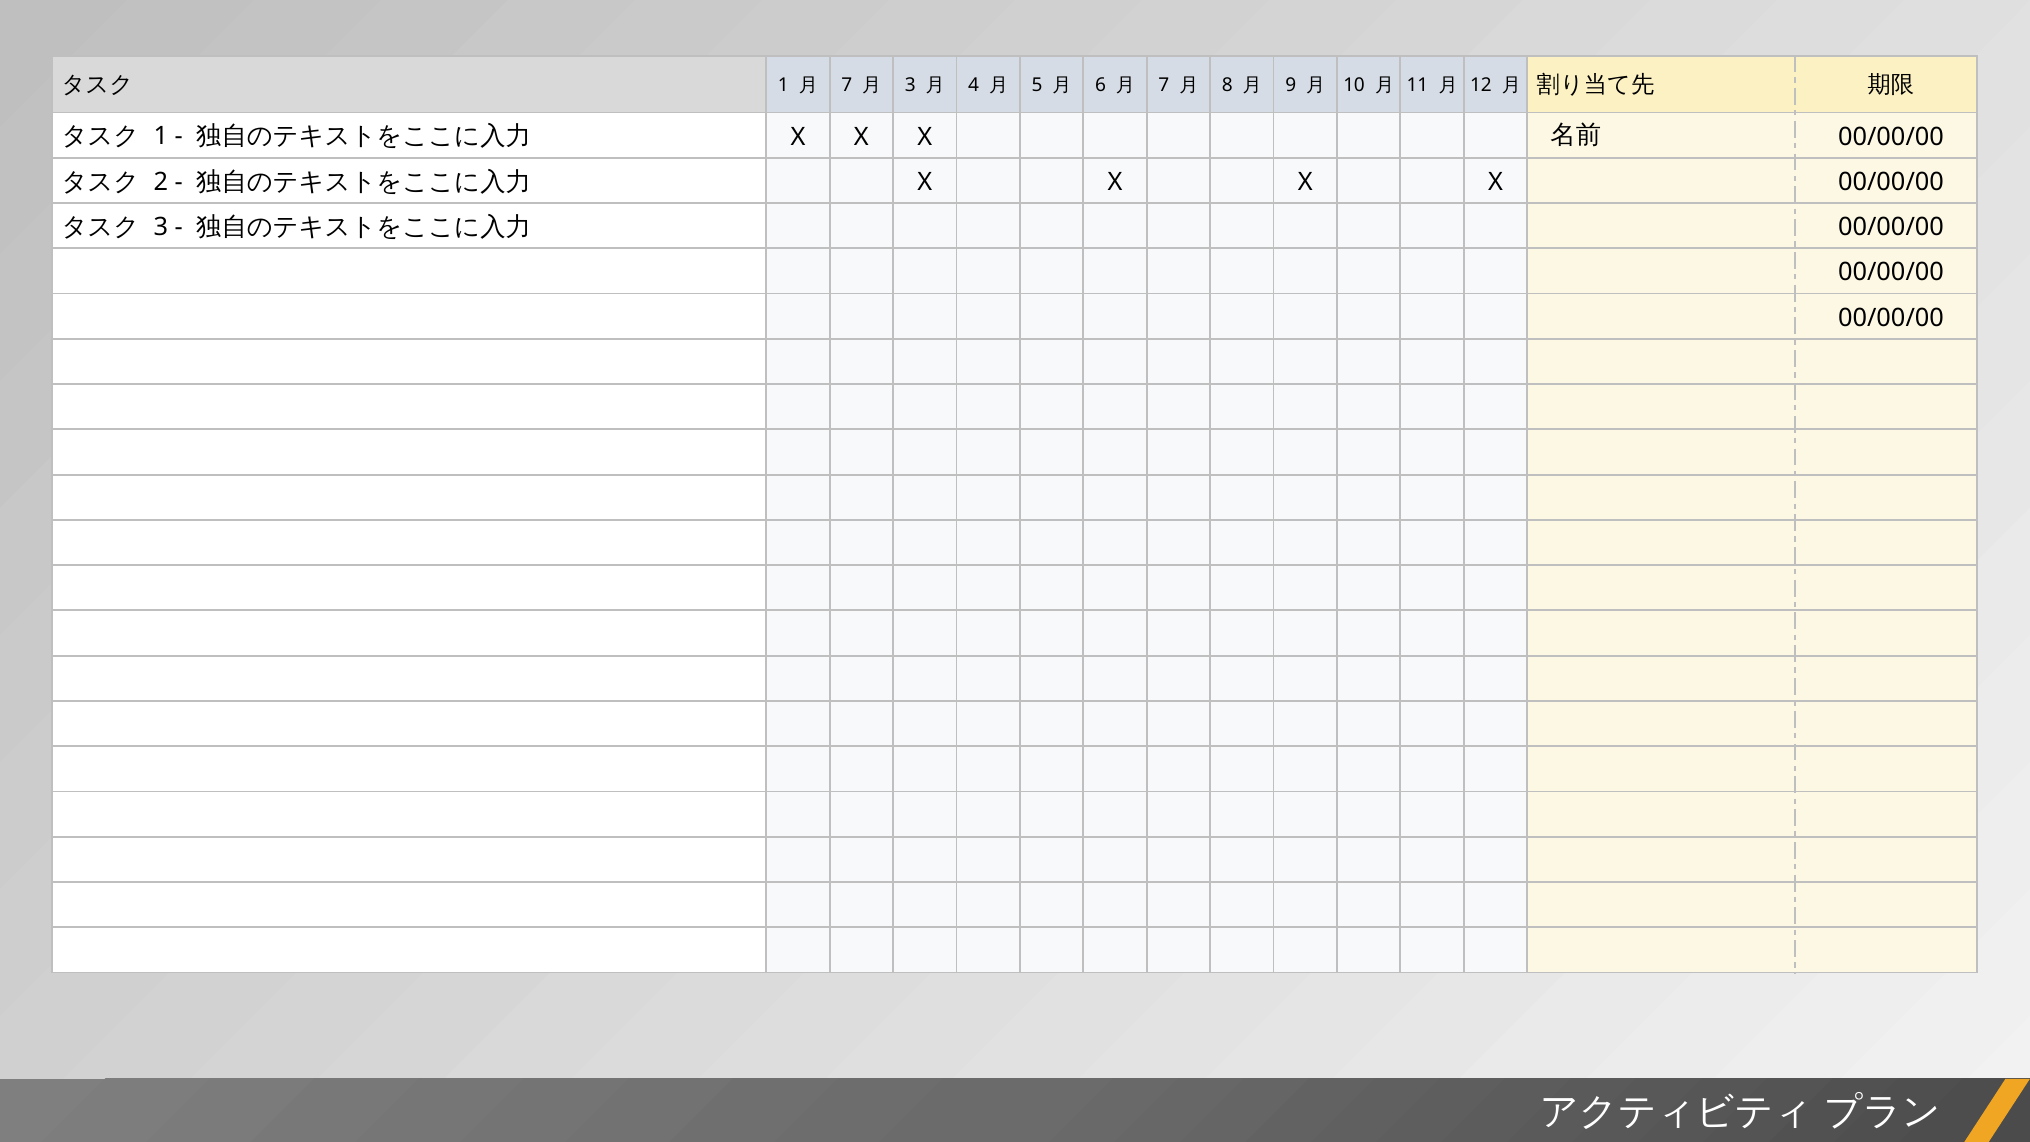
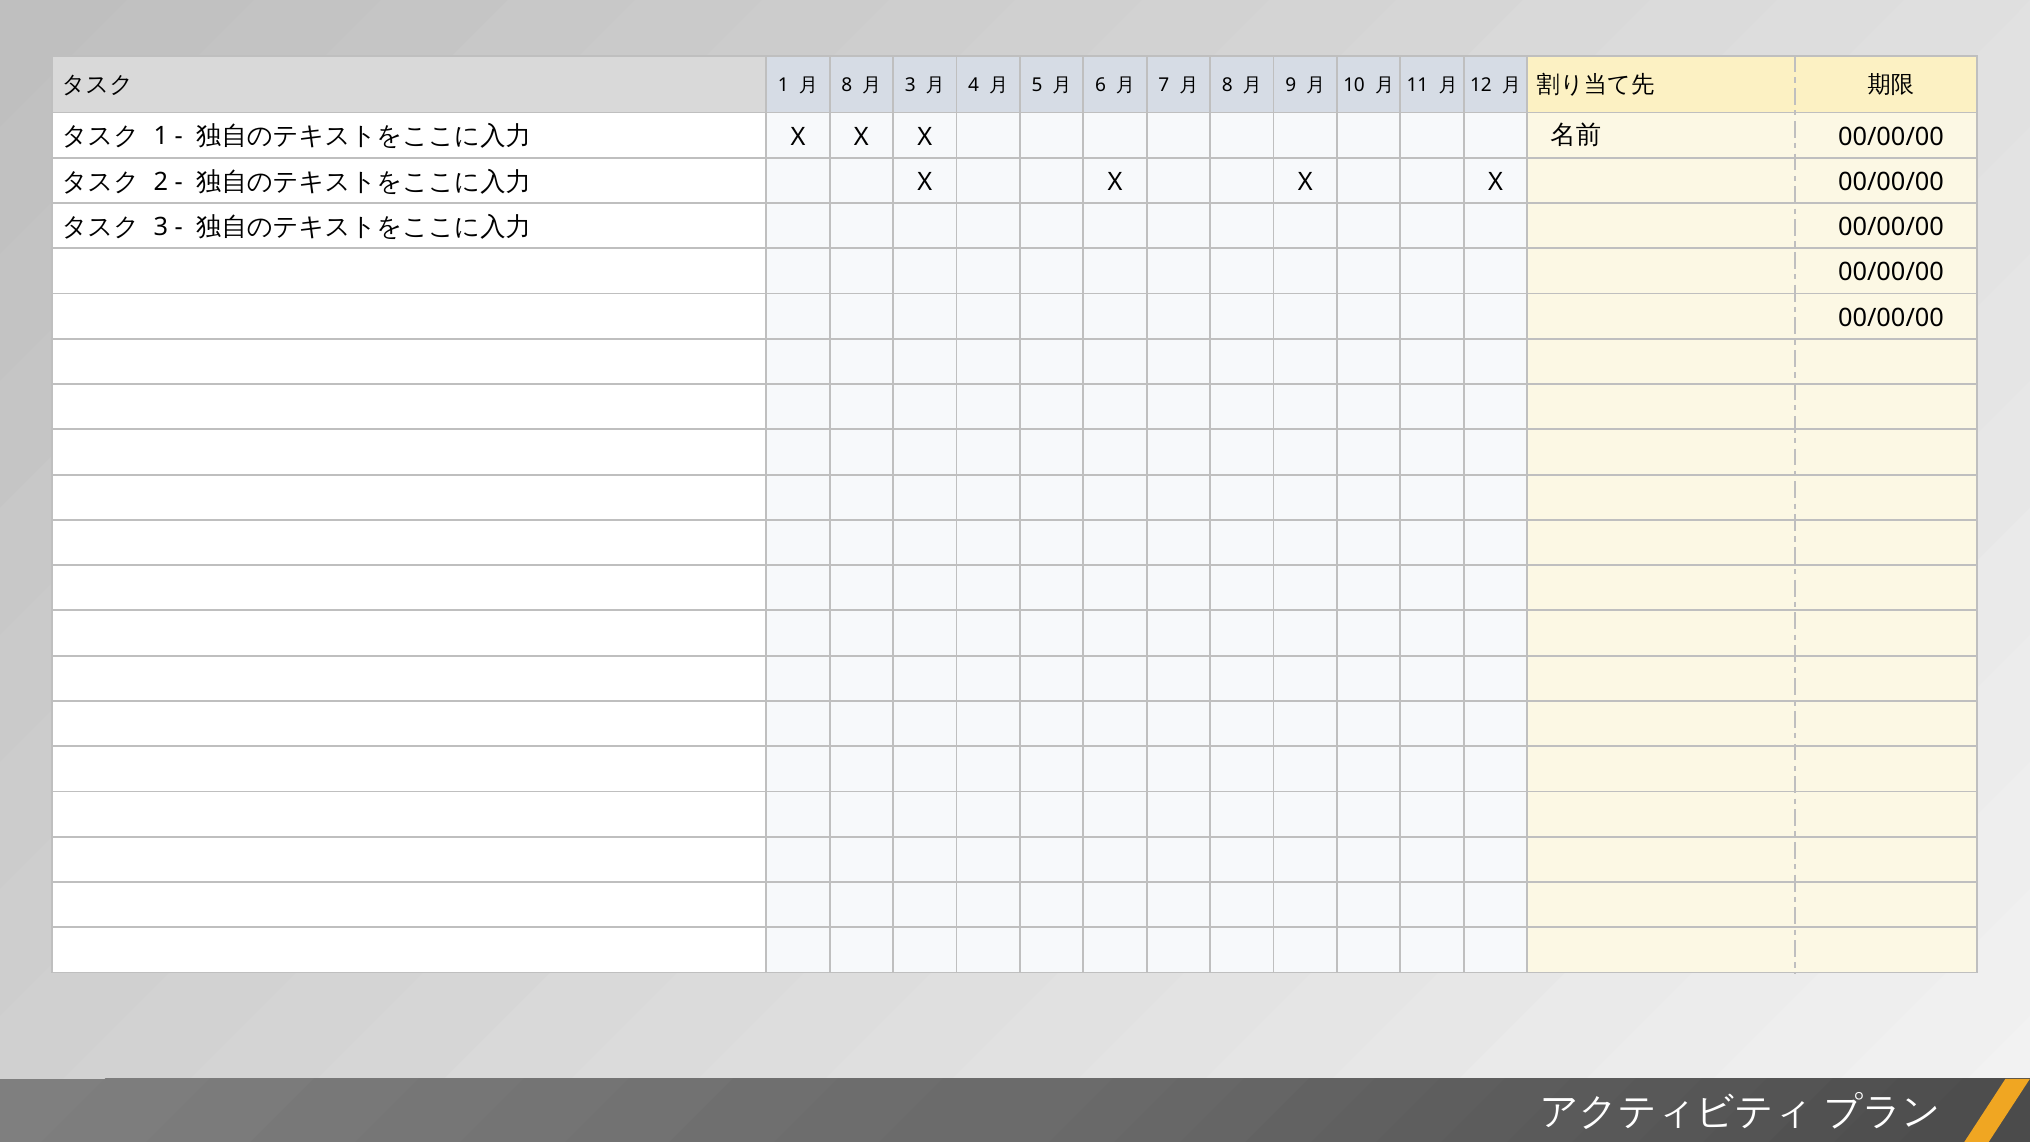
7 at (847, 85): 7 -> 8
